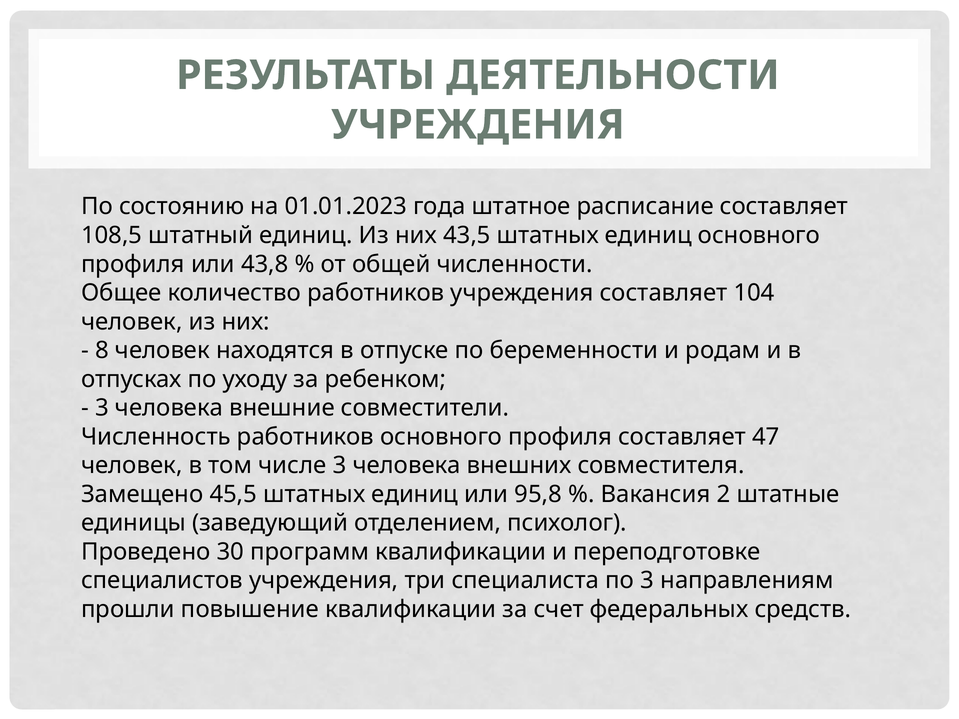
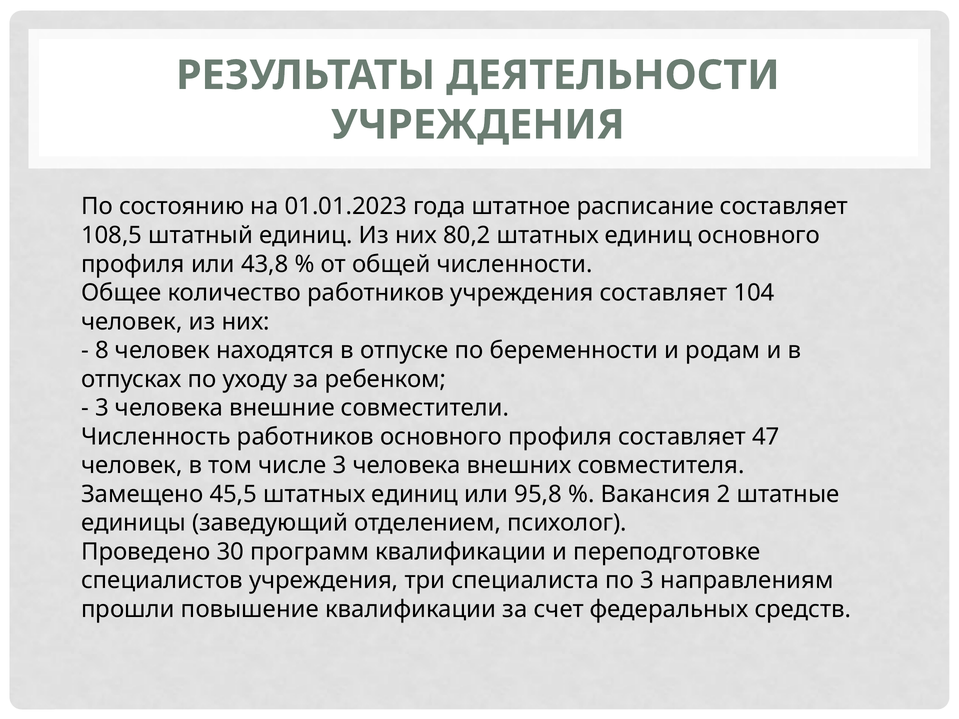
43,5: 43,5 -> 80,2
